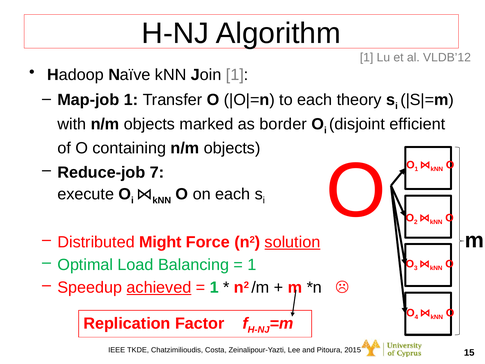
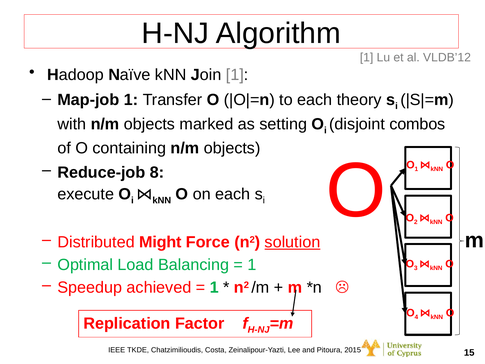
border: border -> setting
efficient: efficient -> combos
7: 7 -> 8
achieved underline: present -> none
